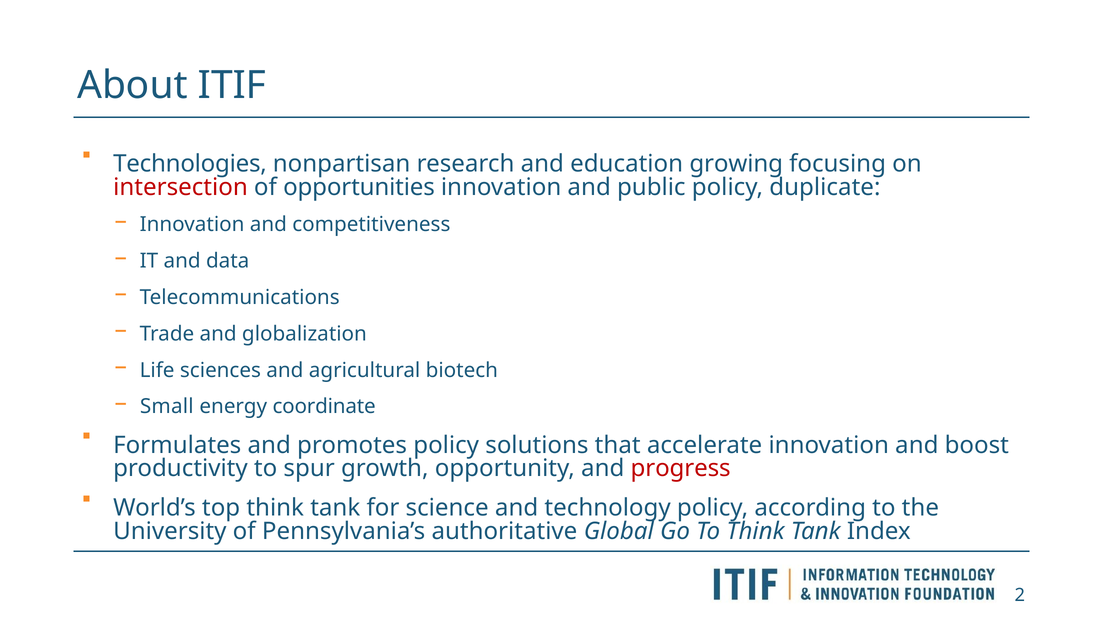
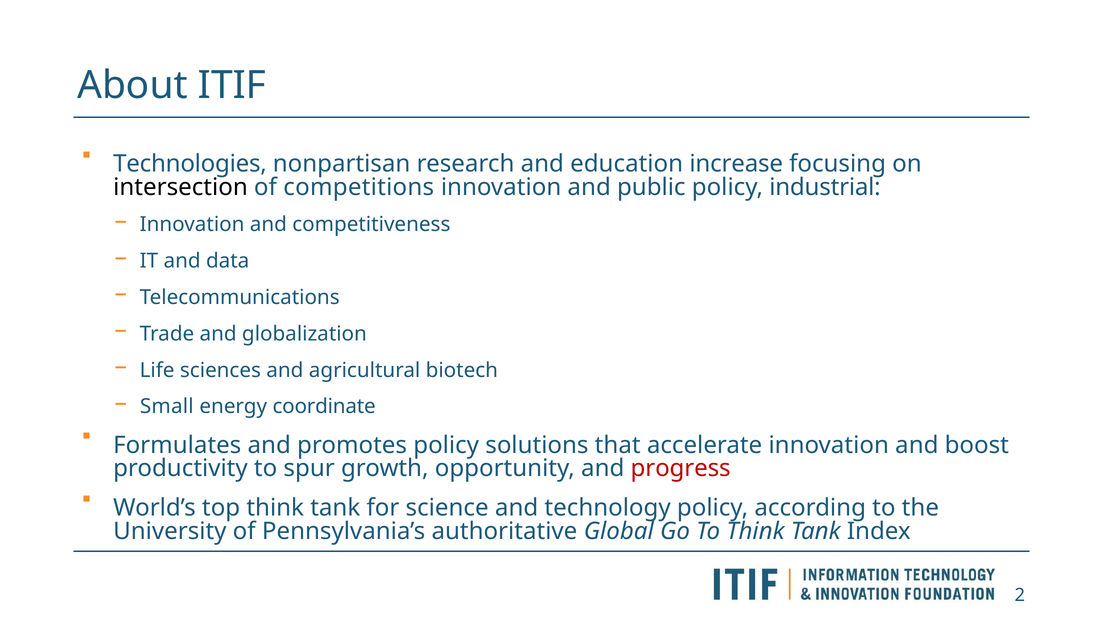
growing: growing -> increase
intersection colour: red -> black
opportunities: opportunities -> competitions
duplicate: duplicate -> industrial
